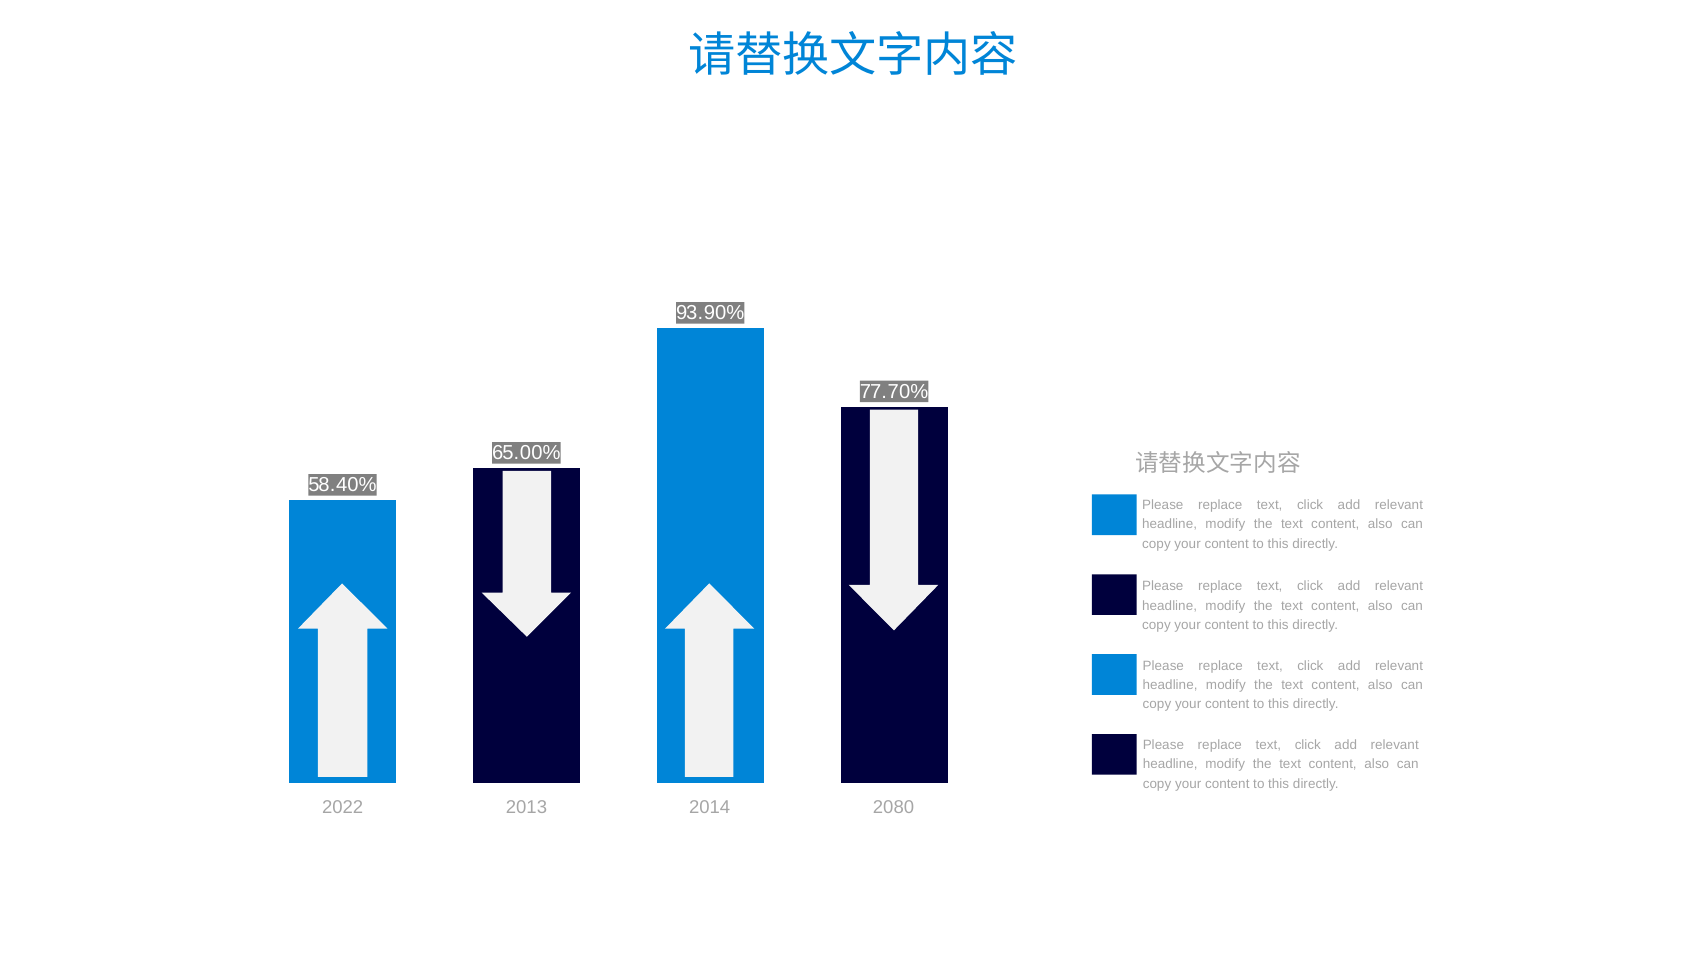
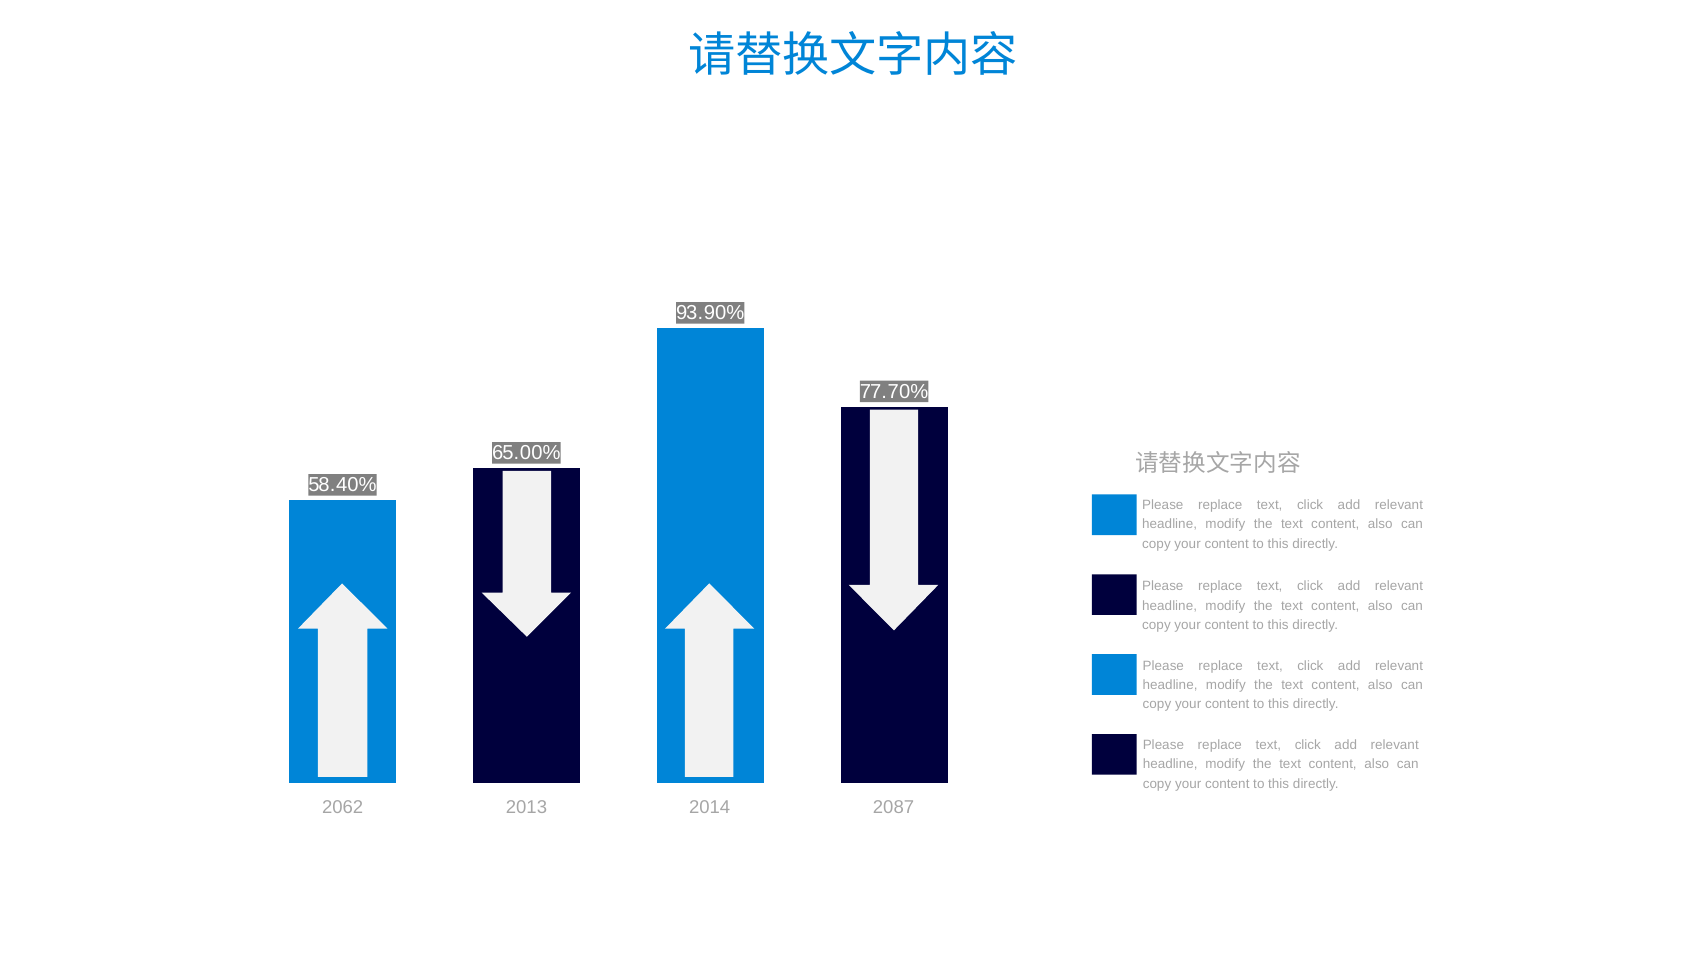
2022: 2022 -> 2062
2080: 2080 -> 2087
